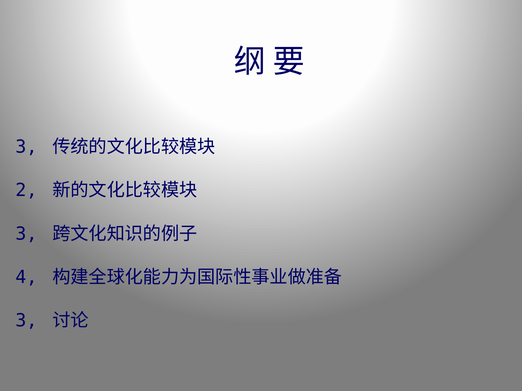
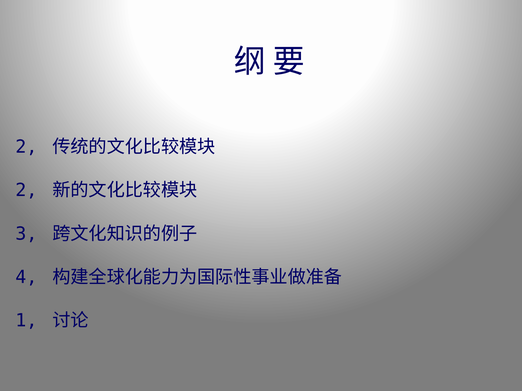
3 at (26, 147): 3 -> 2
3 at (26, 321): 3 -> 1
